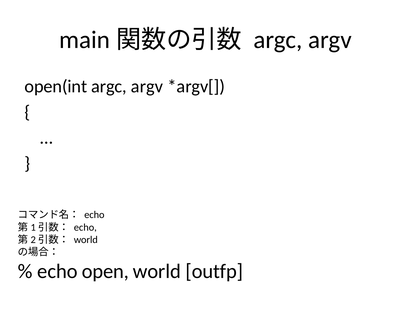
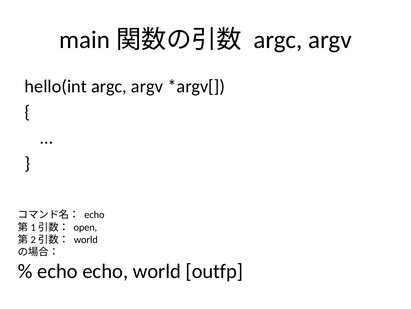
open(int: open(int -> hello(int
echo at (85, 227): echo -> open
echo open: open -> echo
